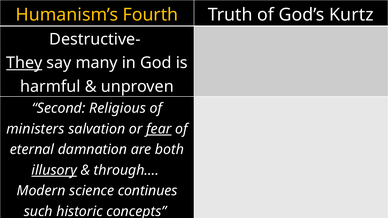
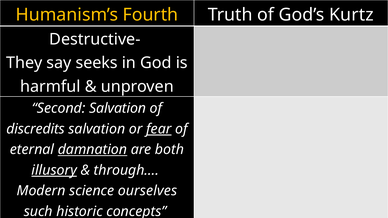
They underline: present -> none
many: many -> seeks
Second Religious: Religious -> Salvation
ministers: ministers -> discredits
damnation underline: none -> present
continues: continues -> ourselves
